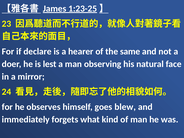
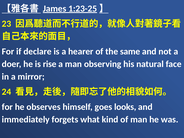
lest: lest -> rise
blew: blew -> looks
